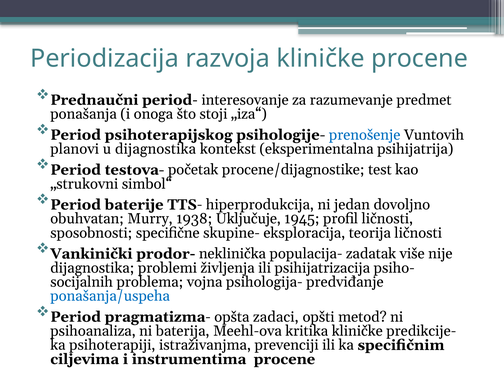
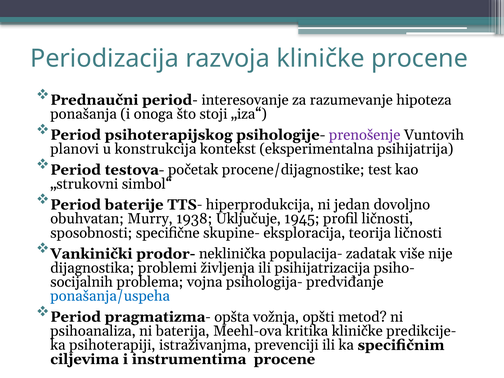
predmet: predmet -> hipoteza
prenošenje colour: blue -> purple
u dijagnostika: dijagnostika -> konstrukcija
zadaci: zadaci -> vožnja
